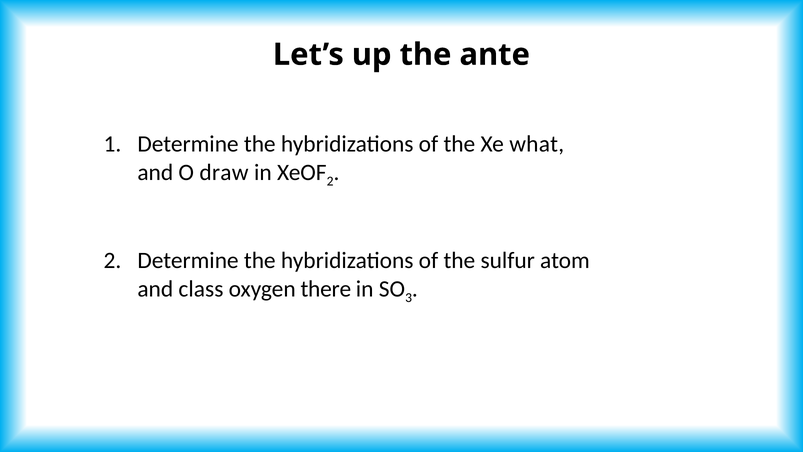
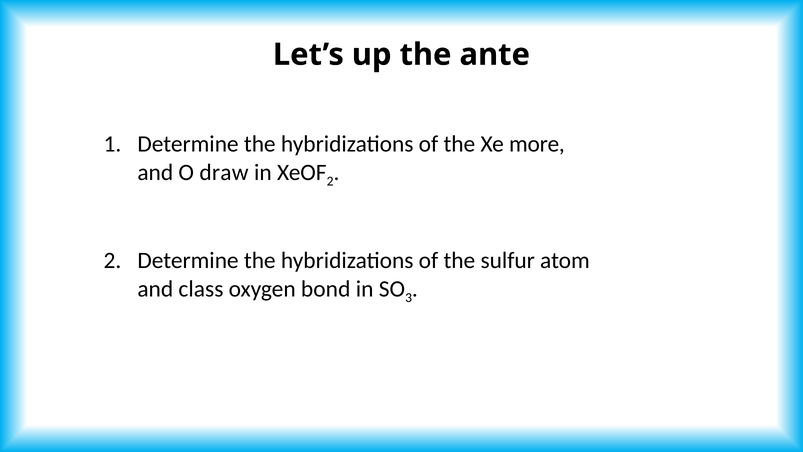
what: what -> more
there: there -> bond
